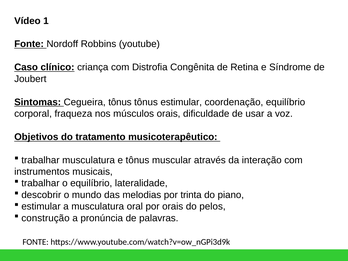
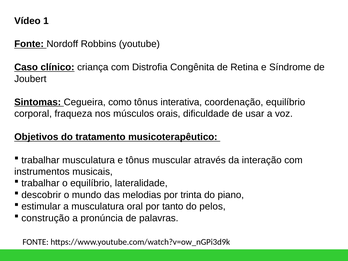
Cegueira tônus: tônus -> como
tônus estimular: estimular -> interativa
por orais: orais -> tanto
